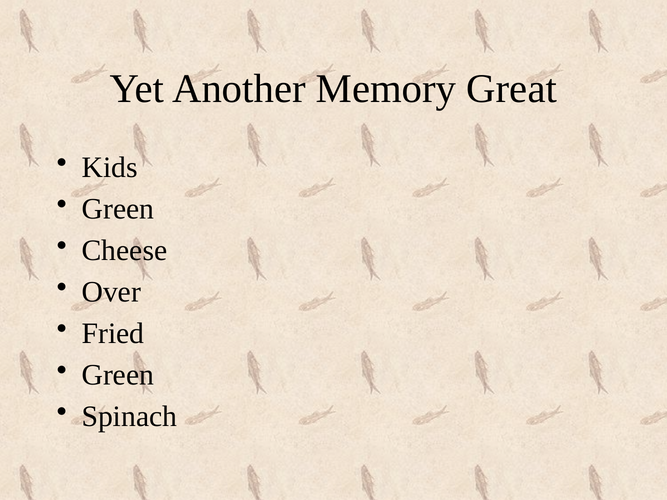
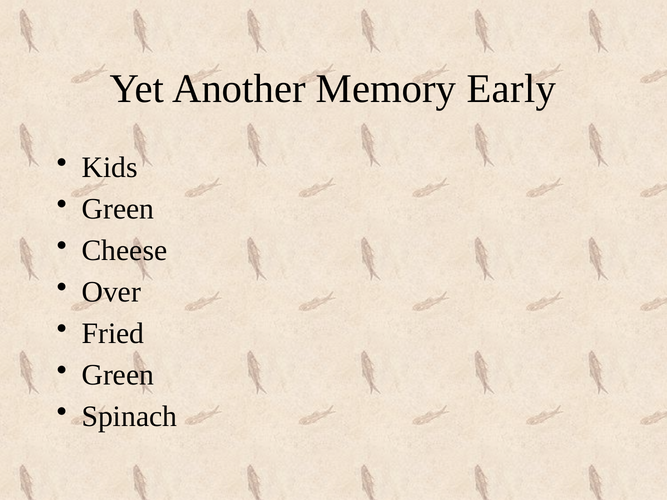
Great: Great -> Early
